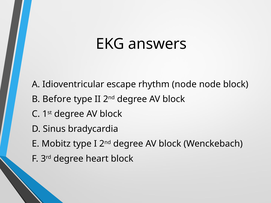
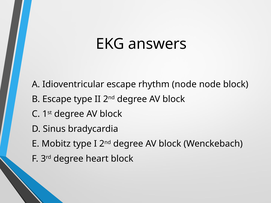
B Before: Before -> Escape
